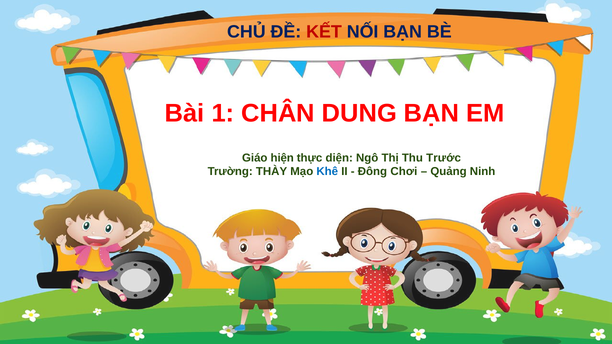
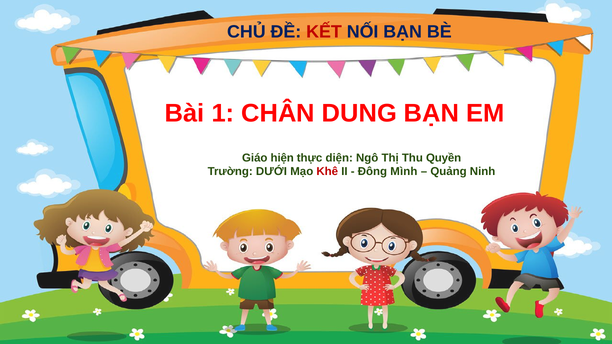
Trước: Trước -> Quyền
THÀY: THÀY -> DƯỚI
Khê colour: blue -> red
Chơi: Chơi -> Mình
